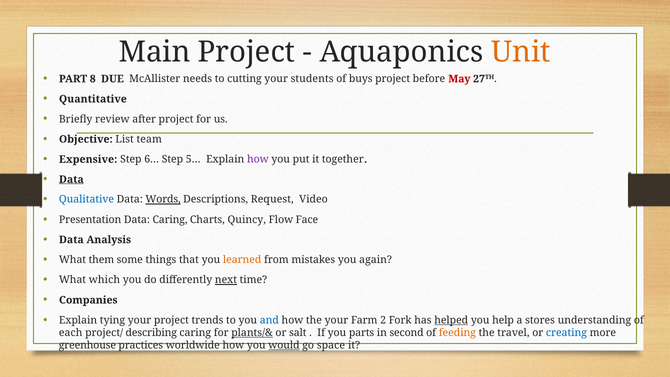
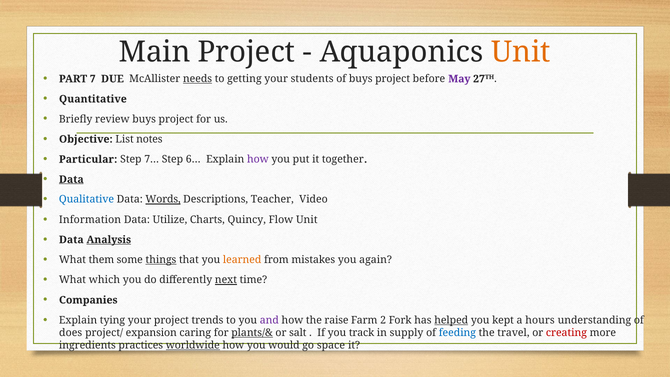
8: 8 -> 7
needs underline: none -> present
cutting: cutting -> getting
May colour: red -> purple
review after: after -> buys
team: team -> notes
Expensive: Expensive -> Particular
6…: 6… -> 7…
5…: 5… -> 6…
Request: Request -> Teacher
Presentation: Presentation -> Information
Data Caring: Caring -> Utilize
Flow Face: Face -> Unit
Analysis underline: none -> present
things underline: none -> present
and colour: blue -> purple
the your: your -> raise
help: help -> kept
stores: stores -> hours
each: each -> does
describing: describing -> expansion
parts: parts -> track
second: second -> supply
feeding colour: orange -> blue
creating colour: blue -> red
greenhouse: greenhouse -> ingredients
worldwide underline: none -> present
would underline: present -> none
